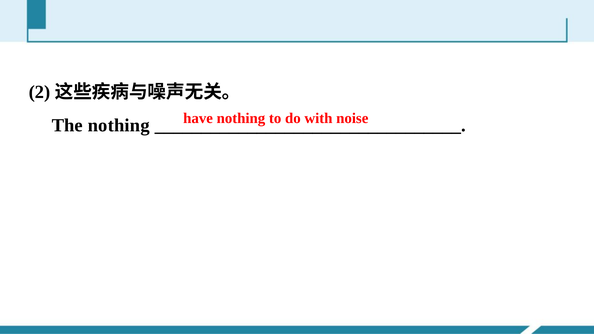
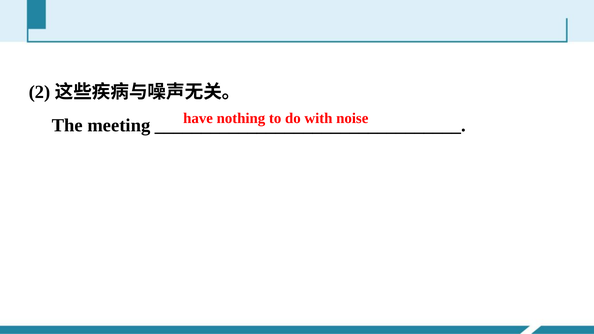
The nothing: nothing -> meeting
